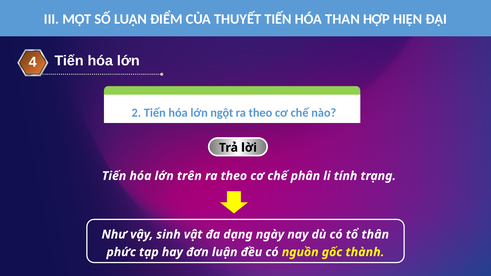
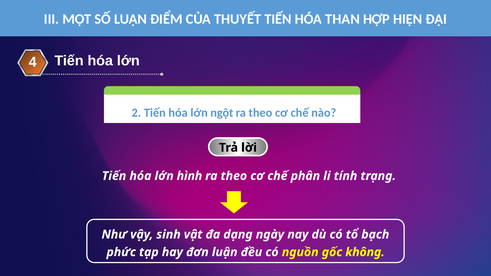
trên: trên -> hình
thân: thân -> bạch
thành: thành -> không
